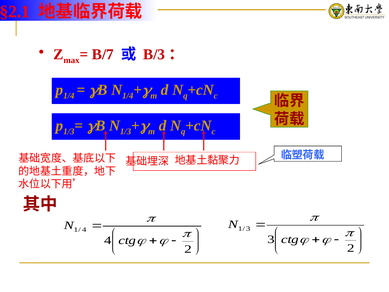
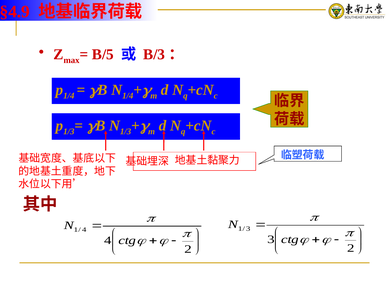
§2.1: §2.1 -> §4.9
B/7: B/7 -> B/5
